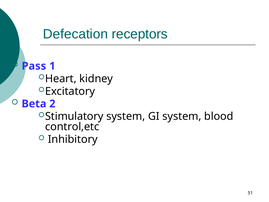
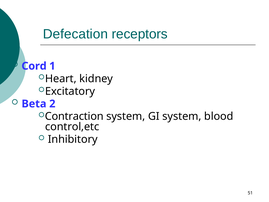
Pass: Pass -> Cord
Stimulatory: Stimulatory -> Contraction
